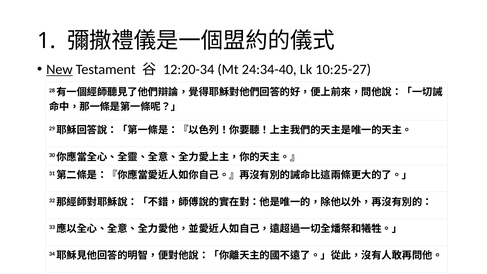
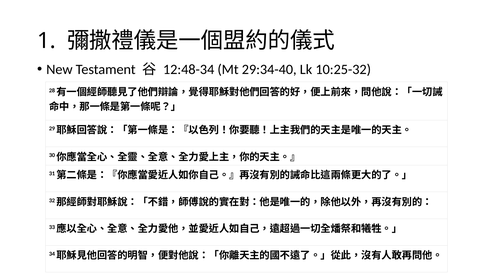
New underline: present -> none
12:20-34: 12:20-34 -> 12:48-34
24:34-40: 24:34-40 -> 29:34-40
10:25-27: 10:25-27 -> 10:25-32
